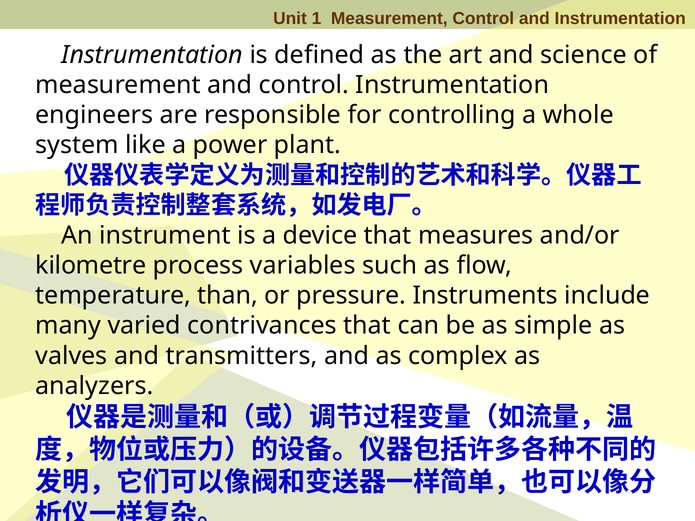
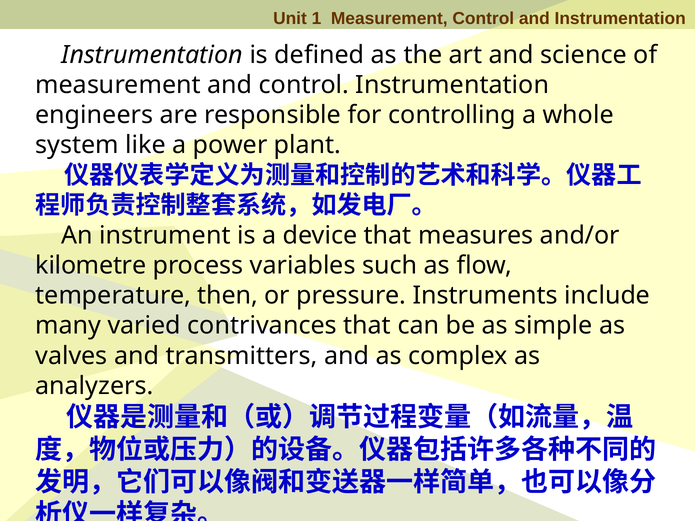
than: than -> then
